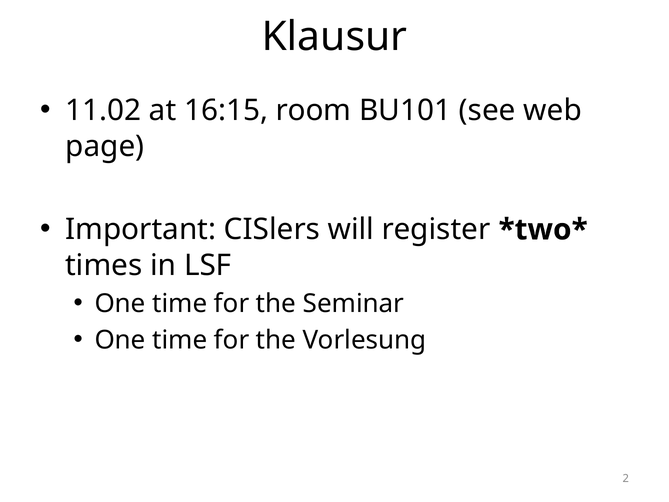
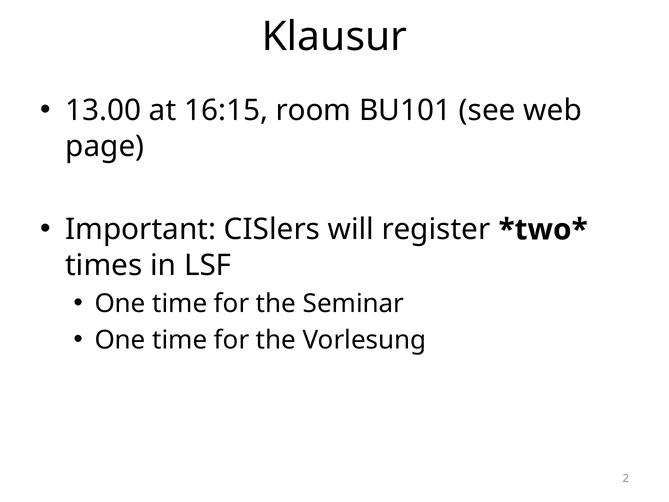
11.02: 11.02 -> 13.00
